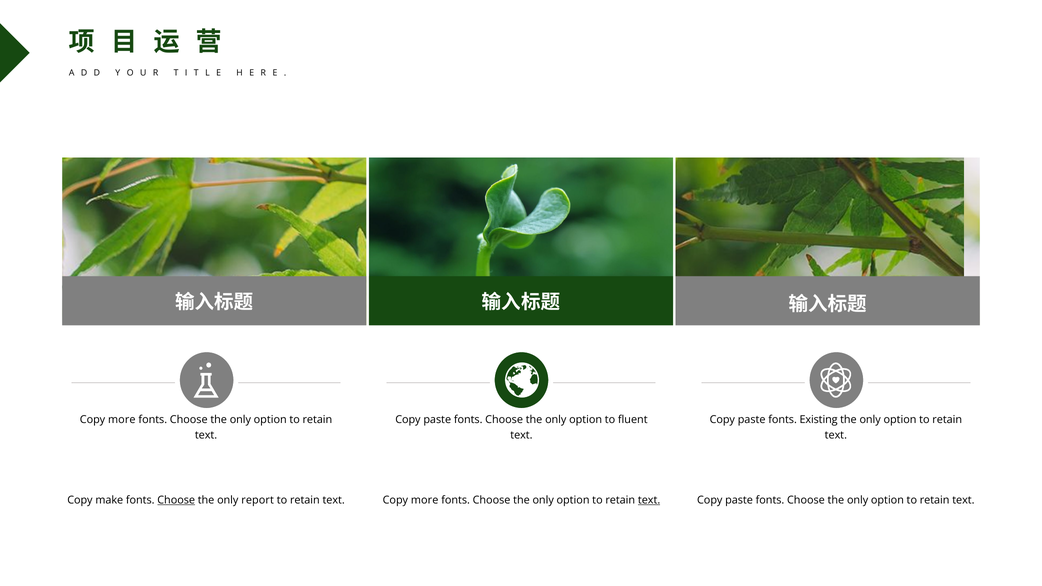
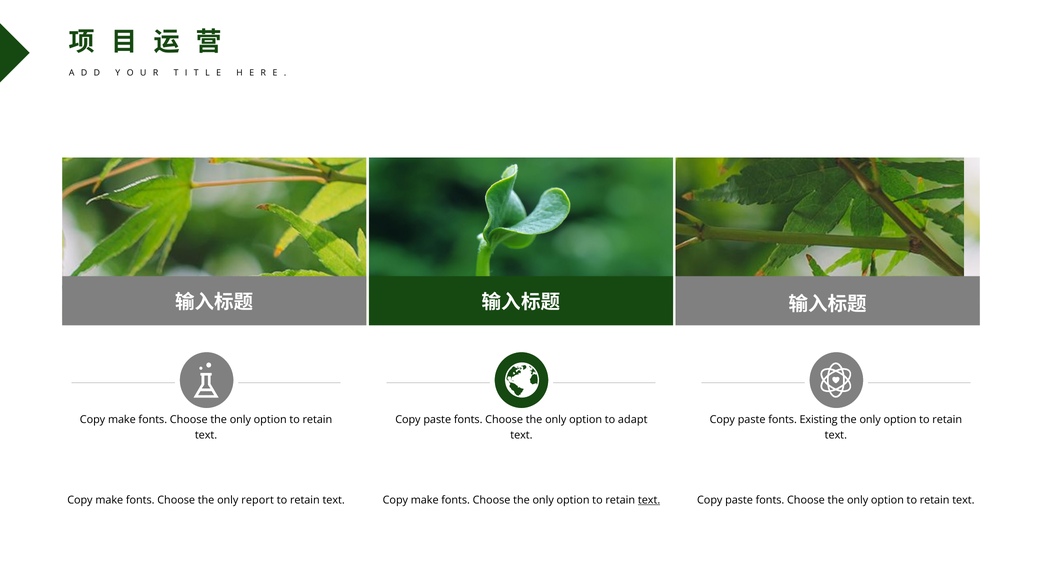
more at (122, 420): more -> make
fluent: fluent -> adapt
Choose at (176, 500) underline: present -> none
more at (425, 500): more -> make
